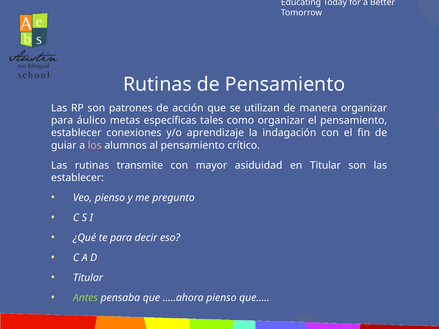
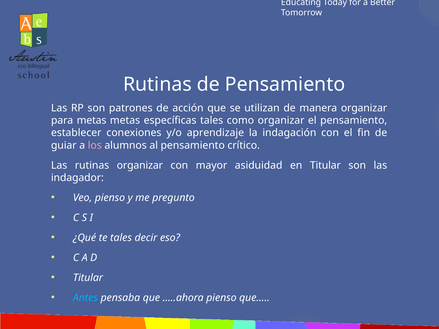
para áulico: áulico -> metas
rutinas transmite: transmite -> organizar
establecer at (77, 178): establecer -> indagador
te para: para -> tales
Antes colour: light green -> light blue
